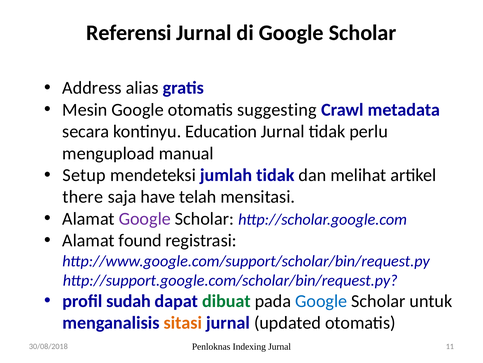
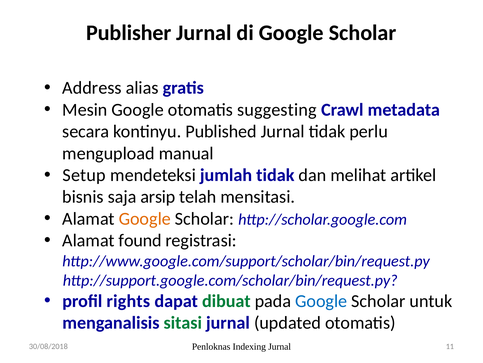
Referensi: Referensi -> Publisher
Education: Education -> Published
there: there -> bisnis
have: have -> arsip
Google at (145, 218) colour: purple -> orange
sudah: sudah -> rights
sitasi colour: orange -> green
